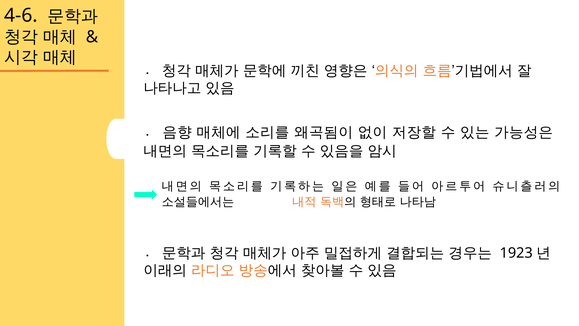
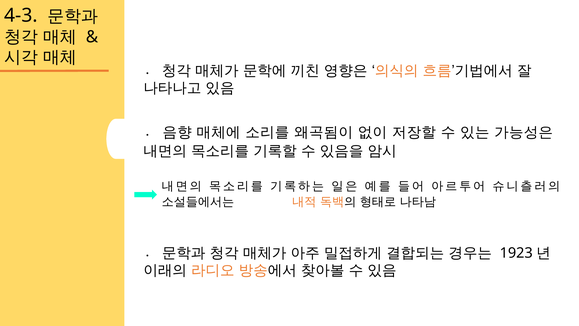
4-6: 4-6 -> 4-3
